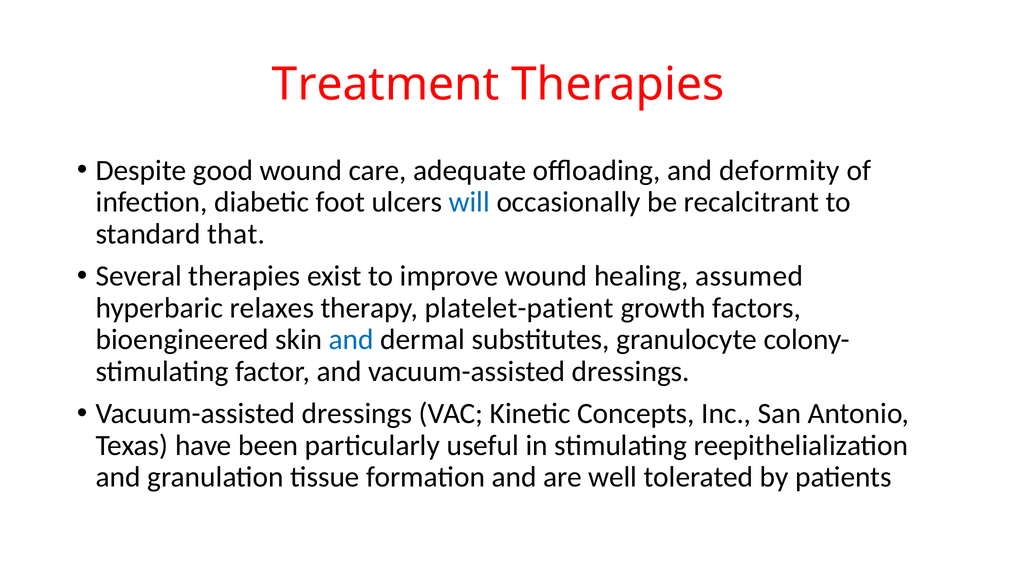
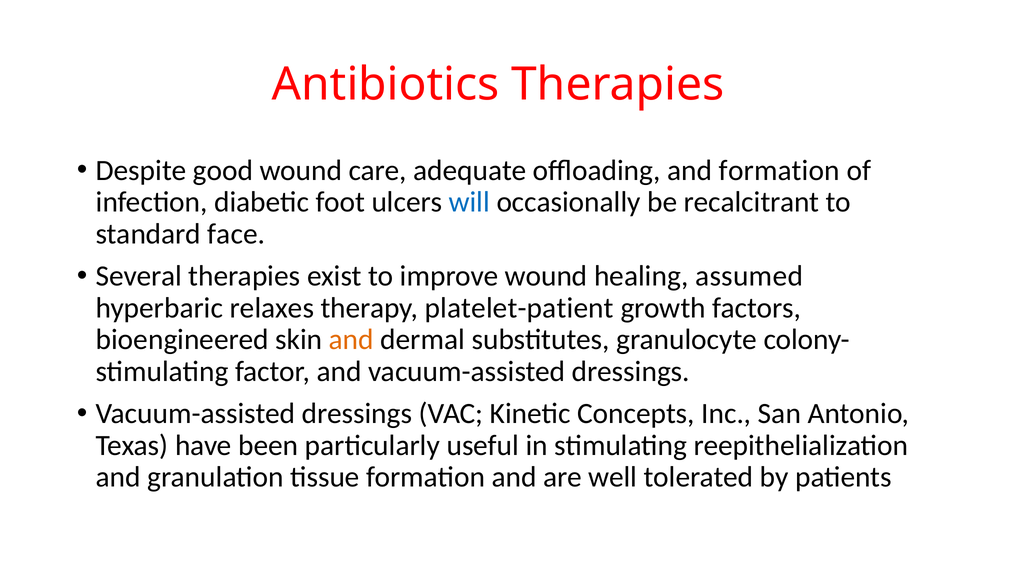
Treatment: Treatment -> Antibiotics
and deformity: deformity -> formation
that: that -> face
and at (351, 340) colour: blue -> orange
